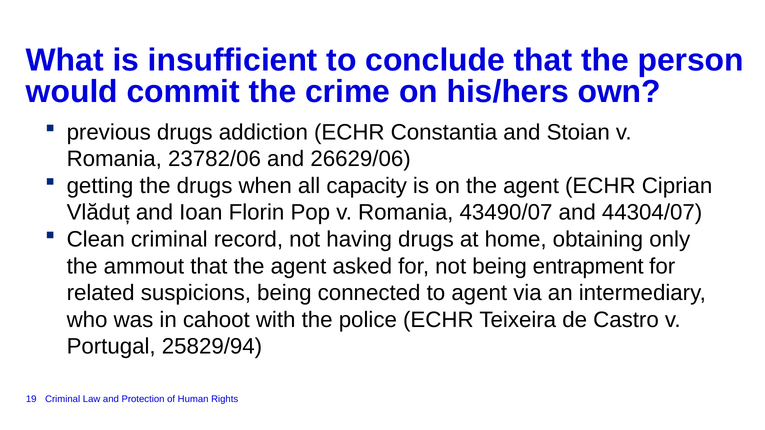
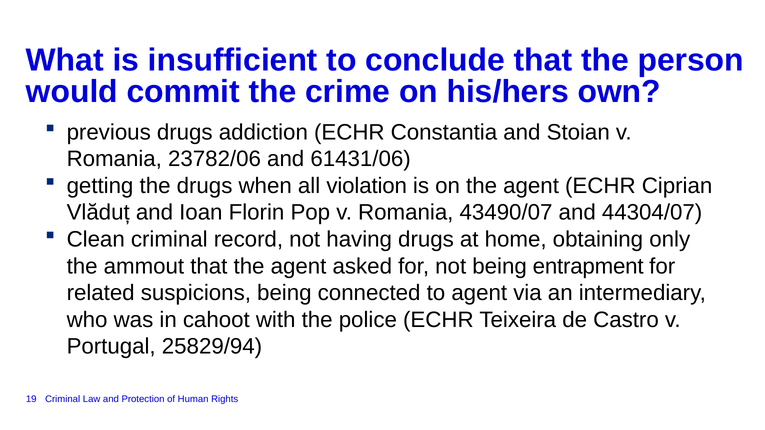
26629/06: 26629/06 -> 61431/06
capacity: capacity -> violation
